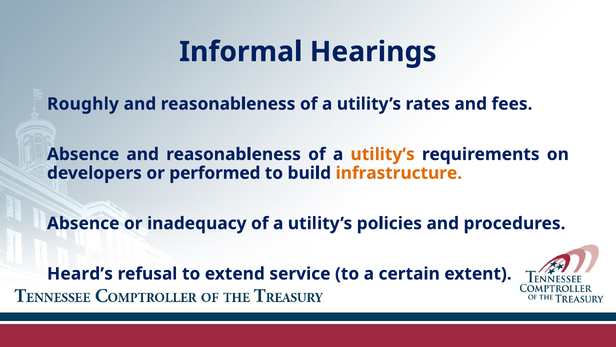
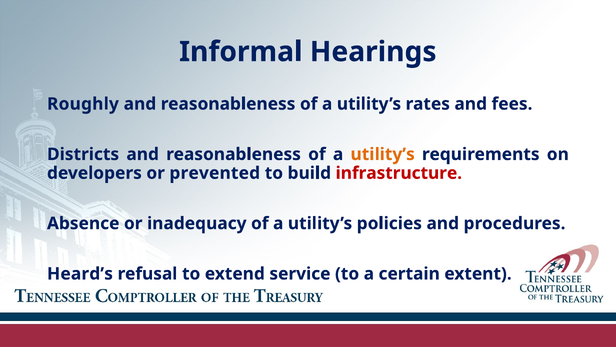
Absence at (83, 154): Absence -> Districts
performed: performed -> prevented
infrastructure colour: orange -> red
